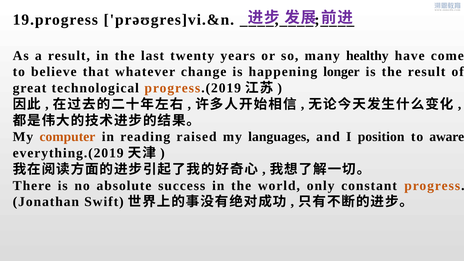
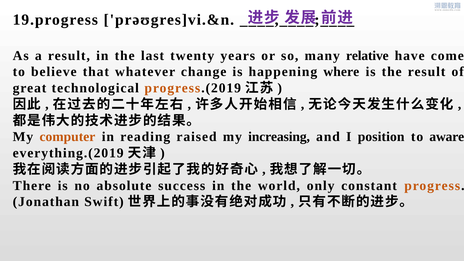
healthy: healthy -> relative
longer: longer -> where
languages: languages -> increasing
